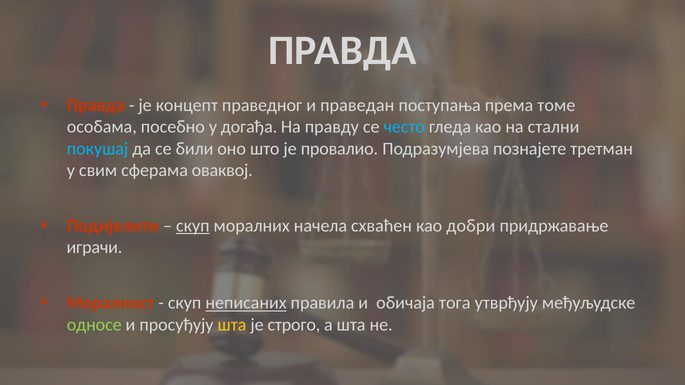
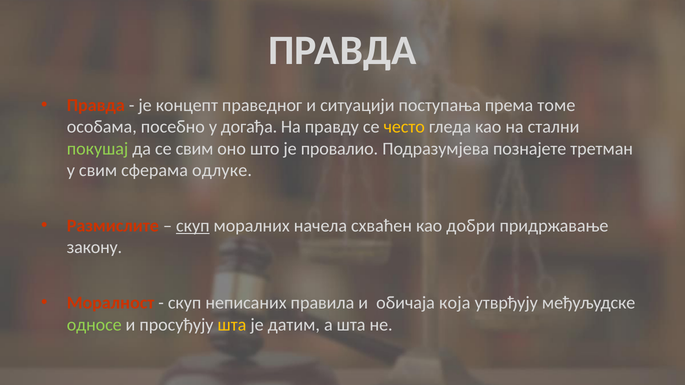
праведан: праведан -> ситуацији
често colour: light blue -> yellow
покушај colour: light blue -> light green
се били: били -> свим
оваквој: оваквој -> одлуке
Подијелити: Подијелити -> Размислите
играчи: играчи -> закону
неписаних underline: present -> none
тога: тога -> која
строго: строго -> датим
